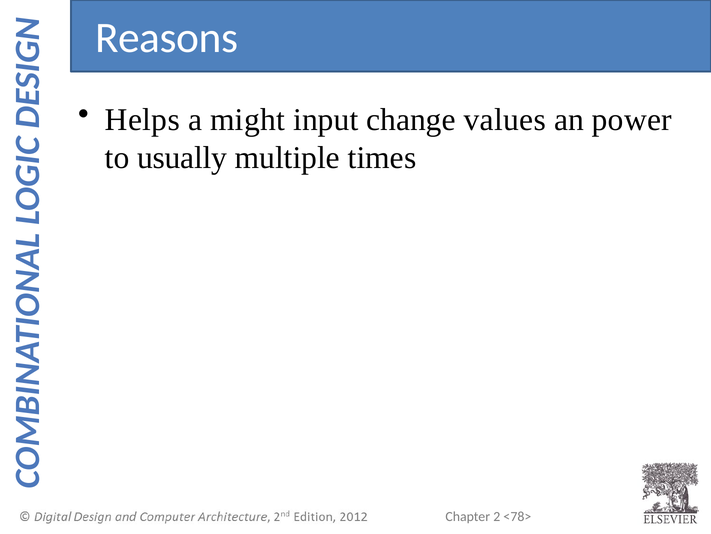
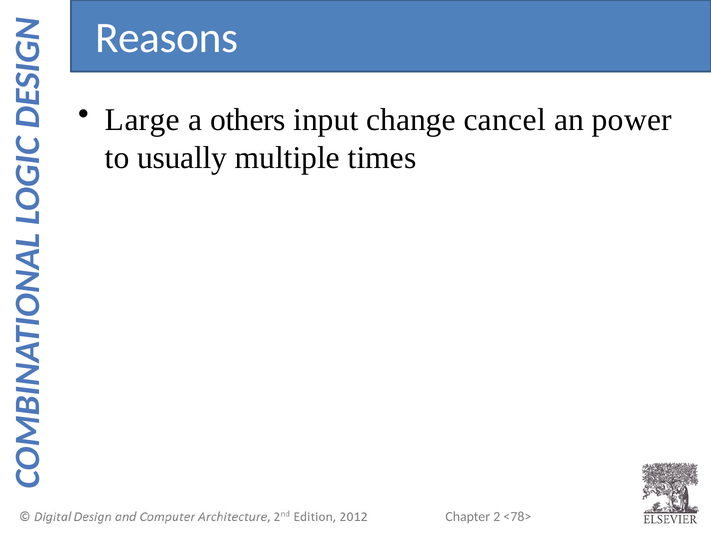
Helps: Helps -> Large
might: might -> others
values: values -> cancel
